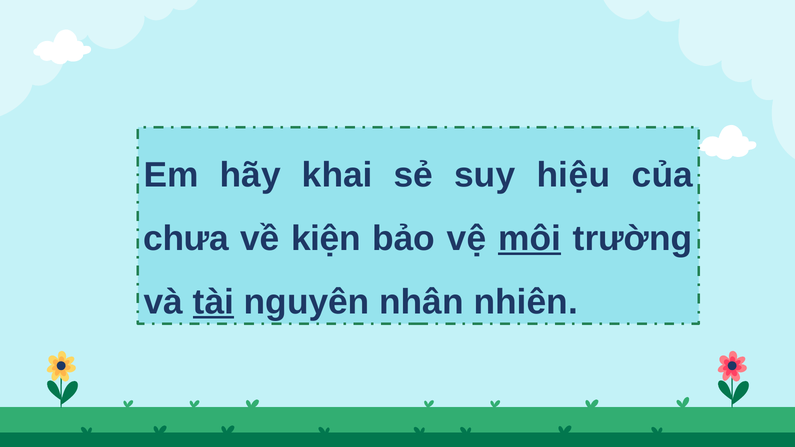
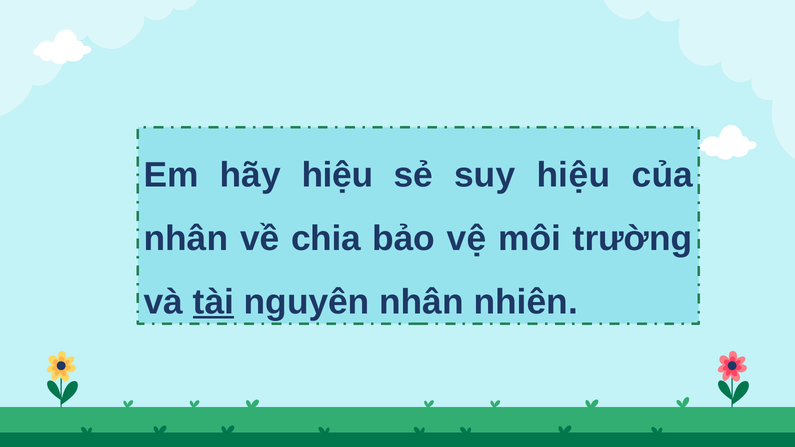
hãy khai: khai -> hiệu
chưa at (186, 239): chưa -> nhân
kiện: kiện -> chia
môi underline: present -> none
